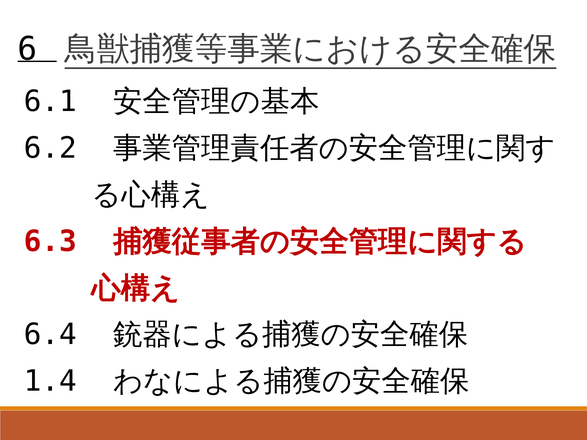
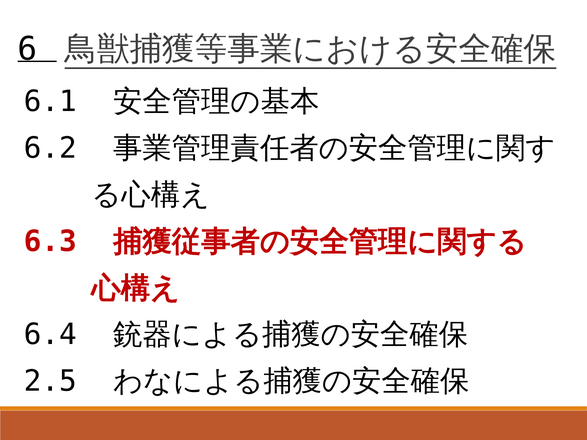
1.4: 1.4 -> 2.5
